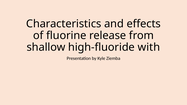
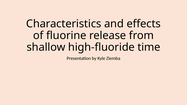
with: with -> time
